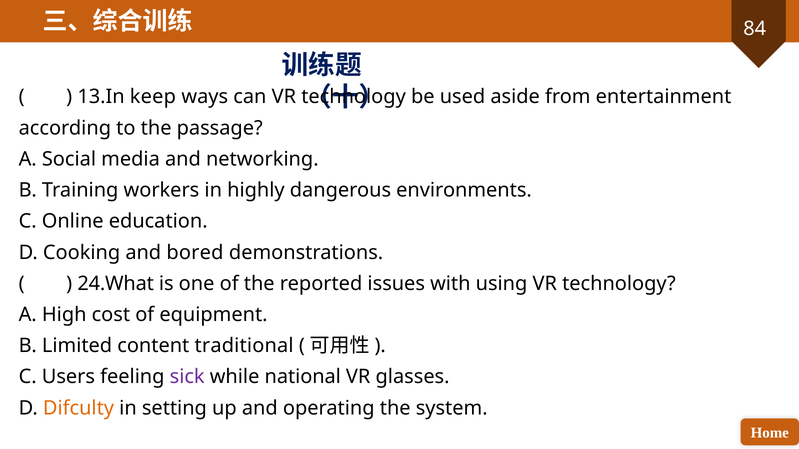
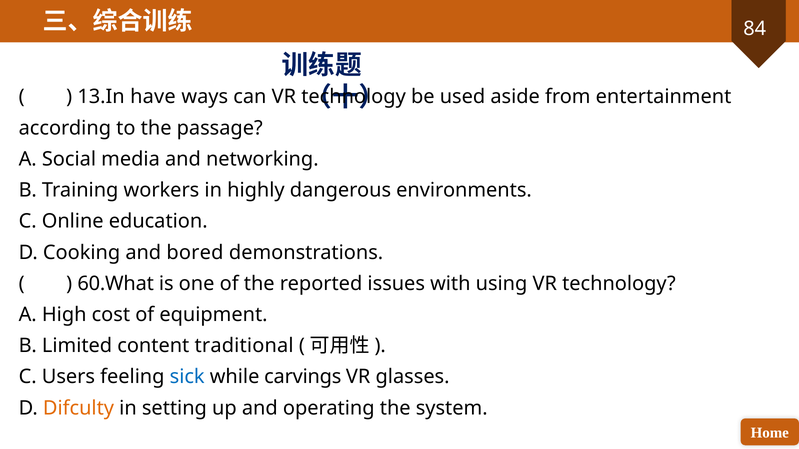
keep: keep -> have
24.What: 24.What -> 60.What
sick colour: purple -> blue
national: national -> carvings
